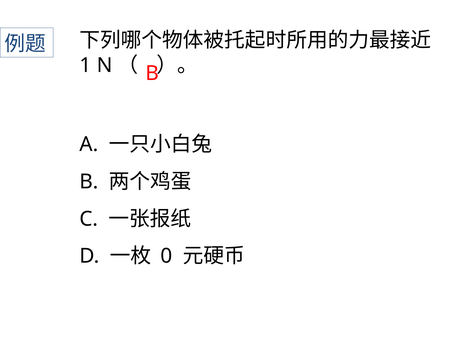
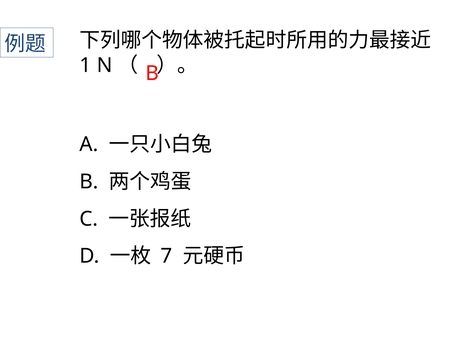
0: 0 -> 7
